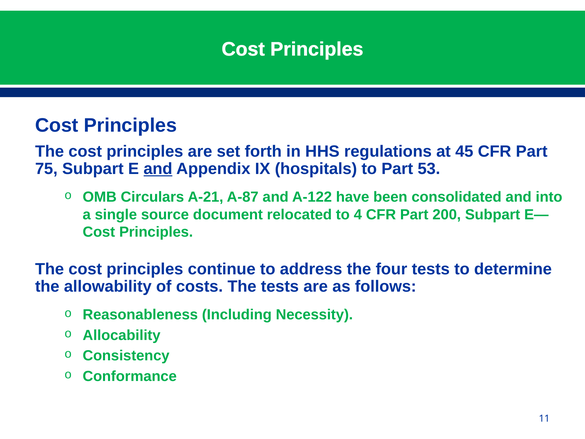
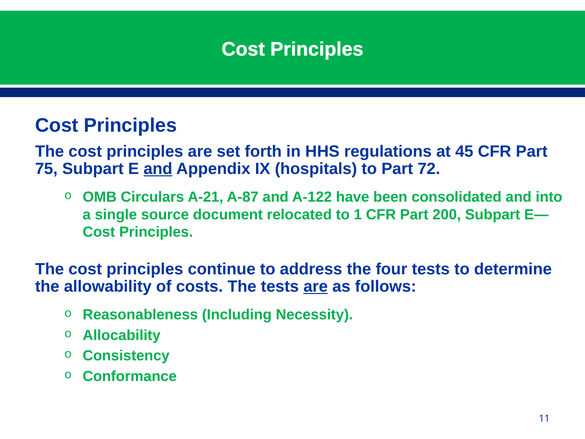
53: 53 -> 72
4: 4 -> 1
are at (316, 286) underline: none -> present
